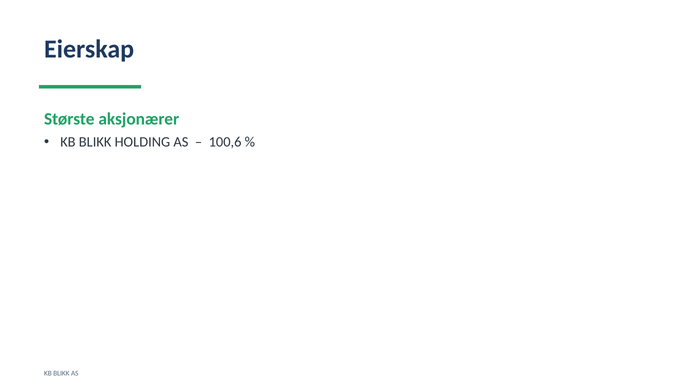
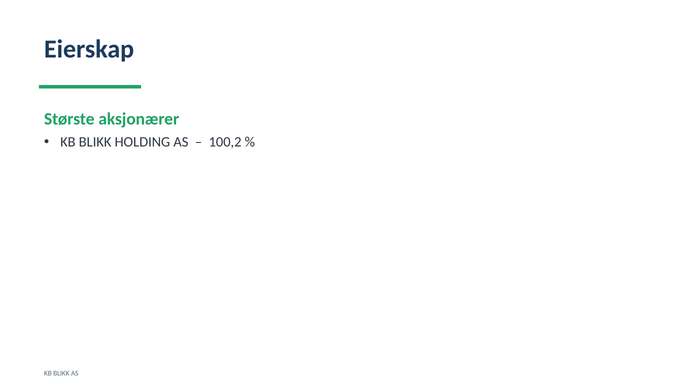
100,6: 100,6 -> 100,2
